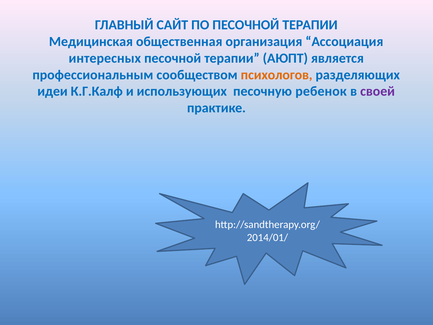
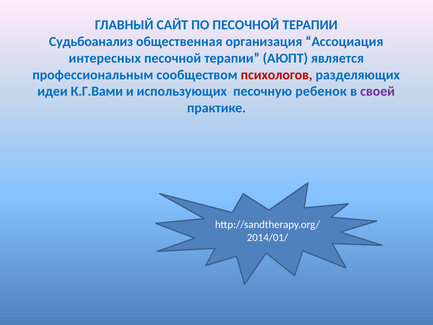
Медицинская: Медицинская -> Судьбоанализ
психологов colour: orange -> red
К.Г.Калф: К.Г.Калф -> К.Г.Вами
